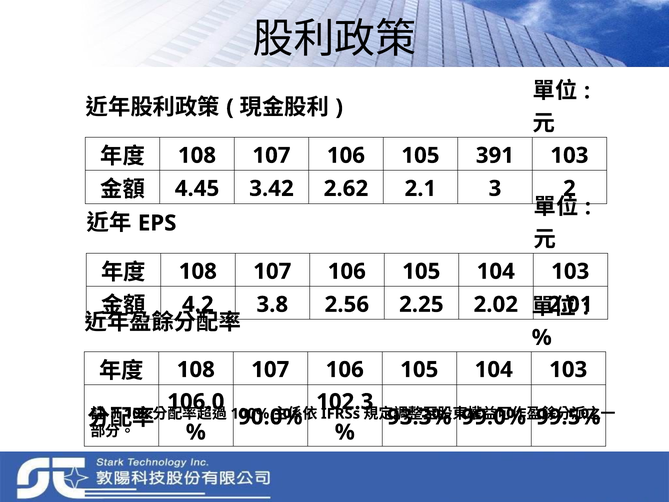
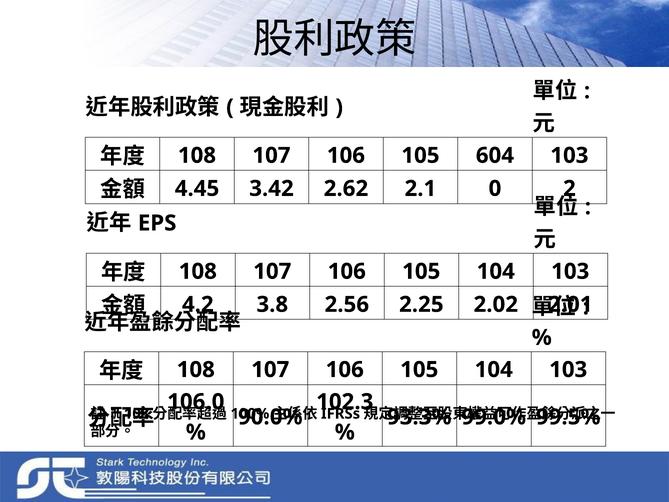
391: 391 -> 604
3: 3 -> 0
